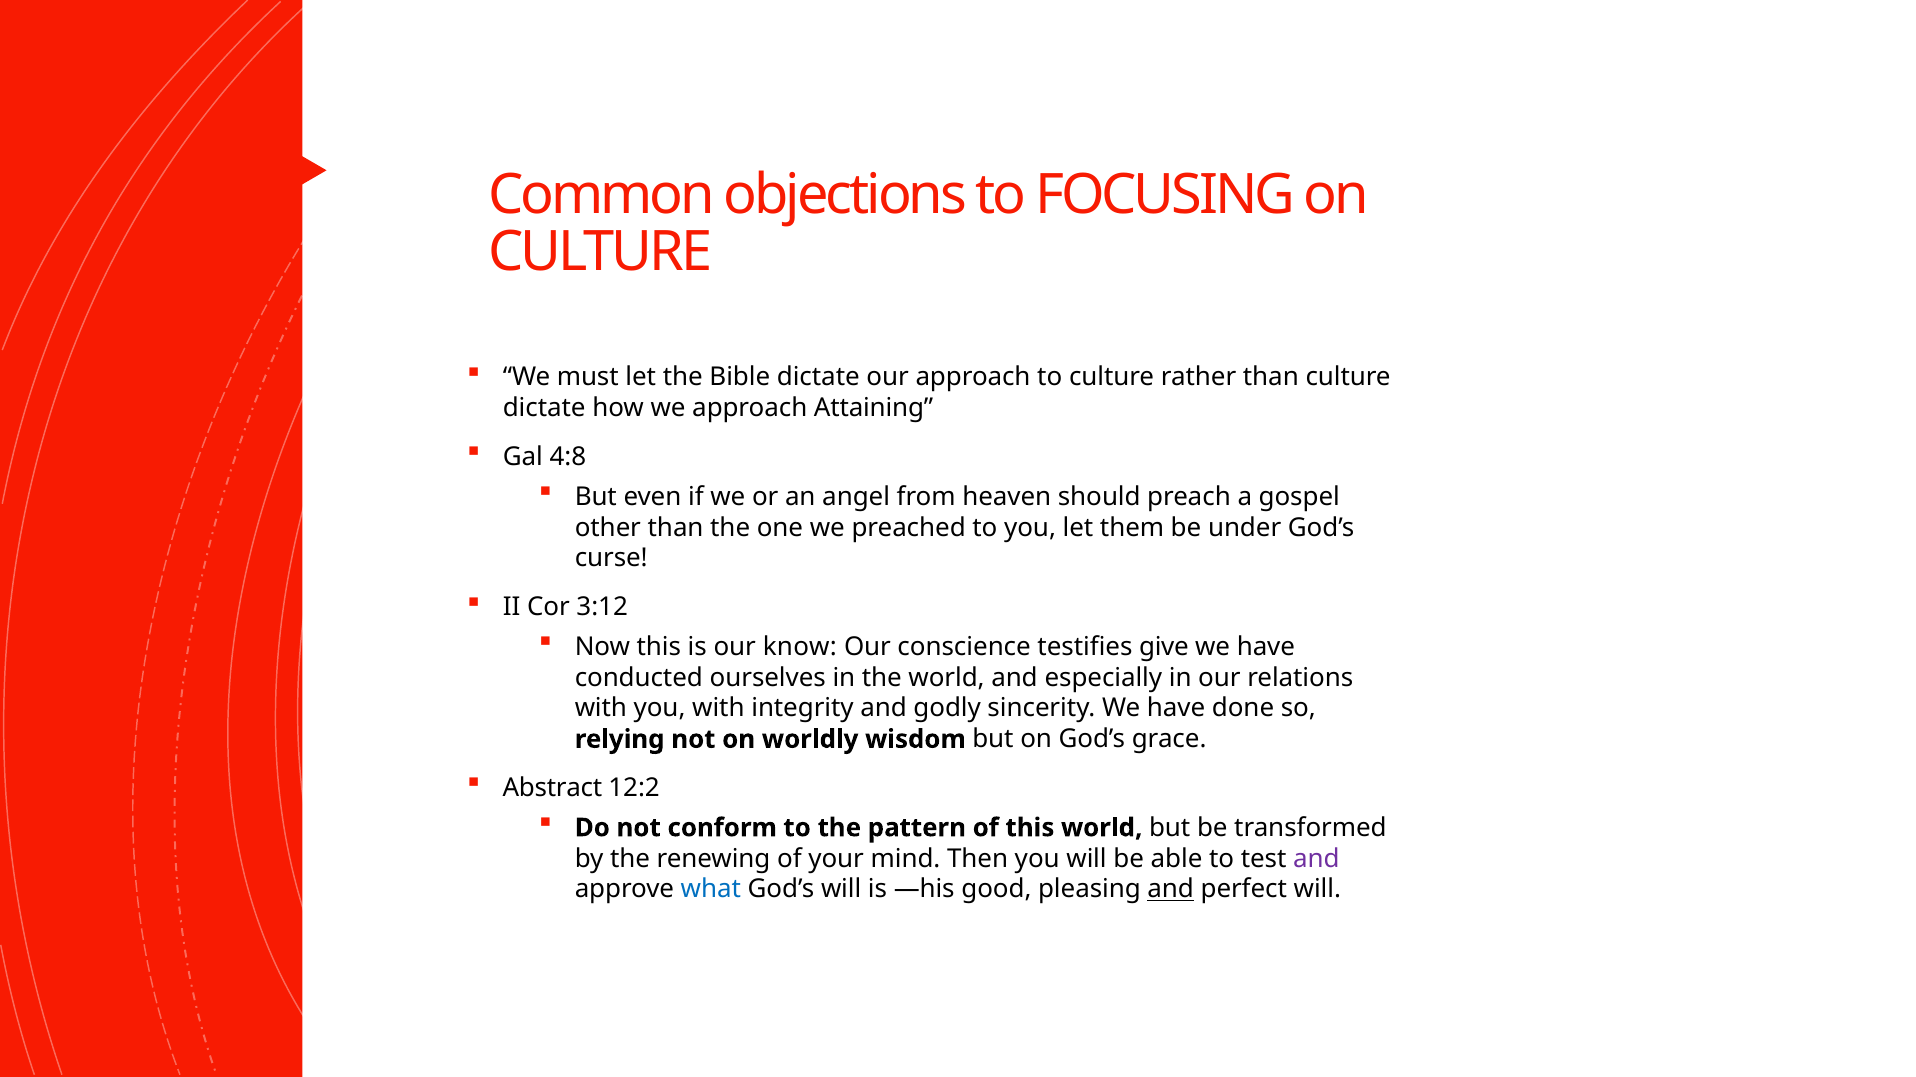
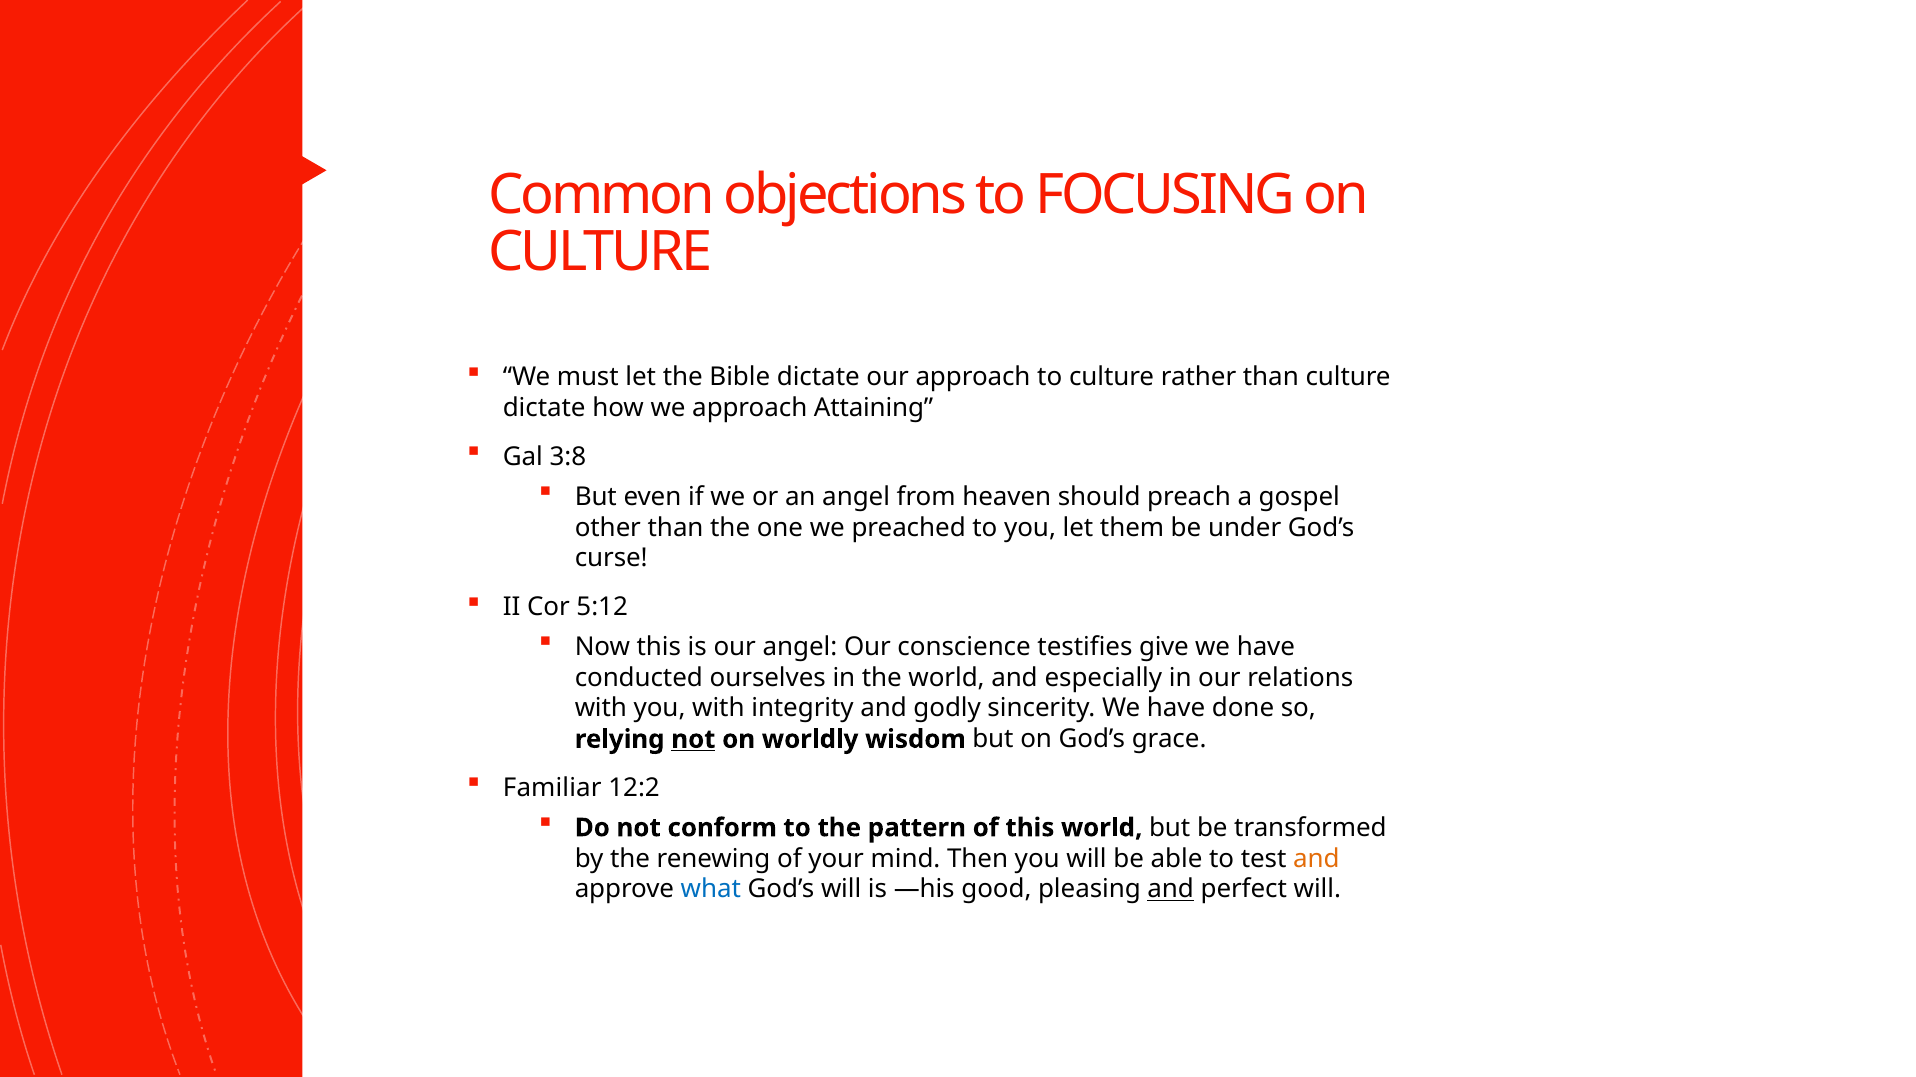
4:8: 4:8 -> 3:8
3:12: 3:12 -> 5:12
our know: know -> angel
not at (693, 740) underline: none -> present
Abstract: Abstract -> Familiar
and at (1316, 859) colour: purple -> orange
